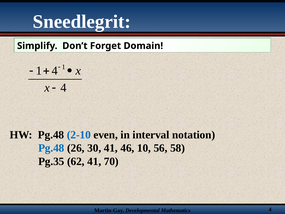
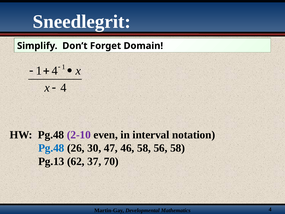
2-10 colour: blue -> purple
30 41: 41 -> 47
46 10: 10 -> 58
Pg.35: Pg.35 -> Pg.13
62 41: 41 -> 37
